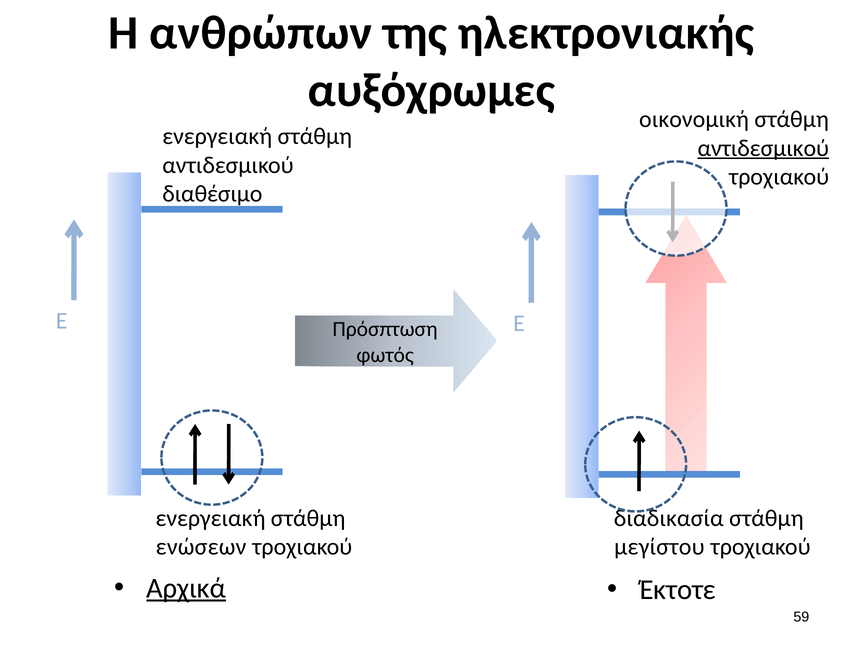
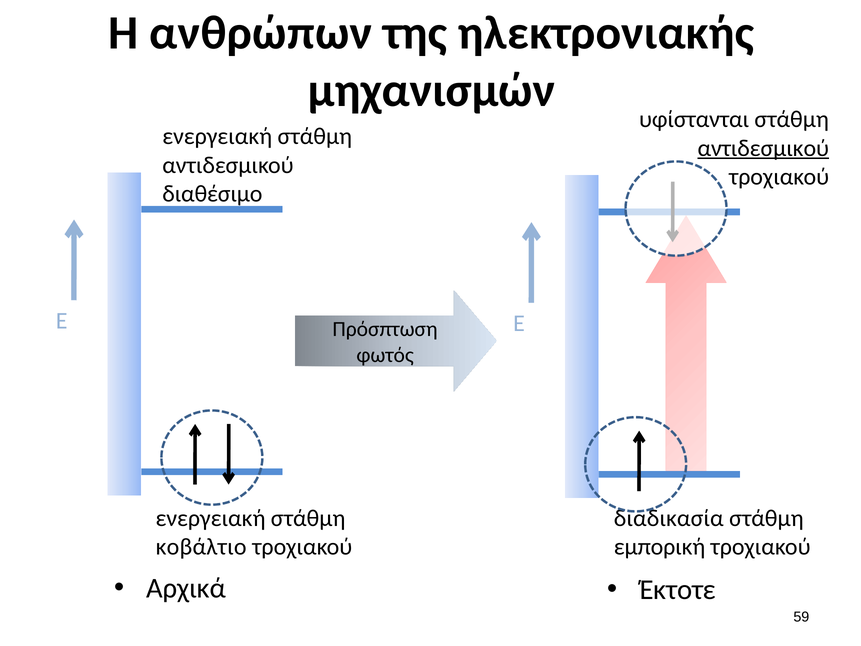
αυξόχρωμες: αυξόχρωμες -> μηχανισμών
οικονομική: οικονομική -> υφίστανται
ενώσεων: ενώσεων -> κοβάλτιο
μεγίστου: μεγίστου -> εμπορική
Αρχικά underline: present -> none
